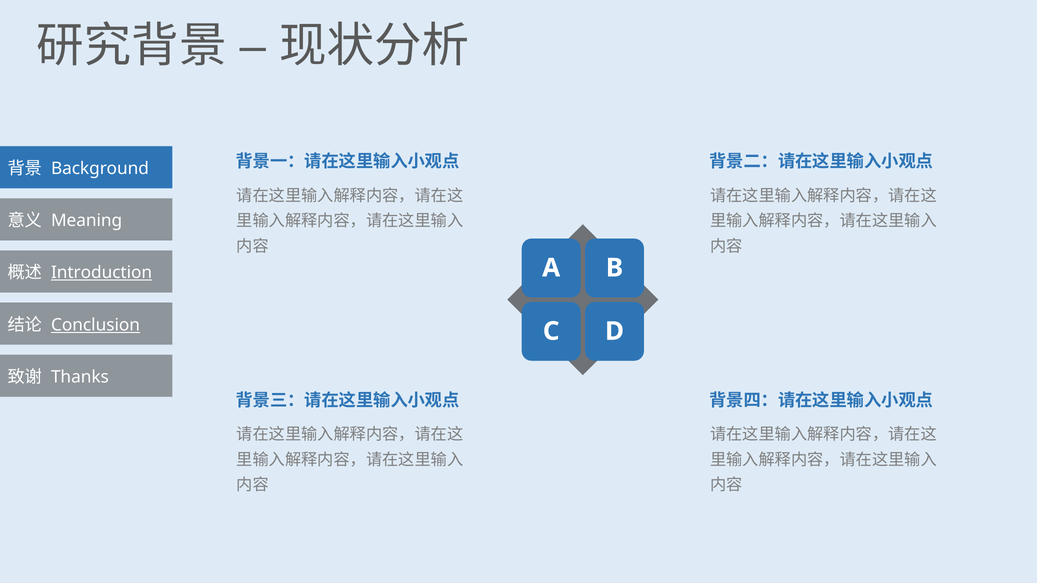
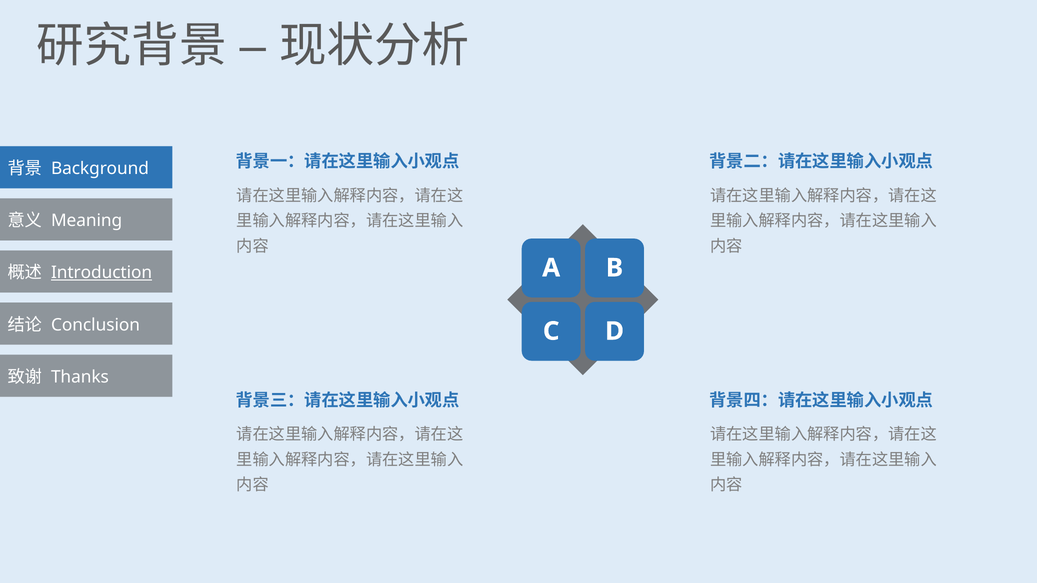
Conclusion underline: present -> none
